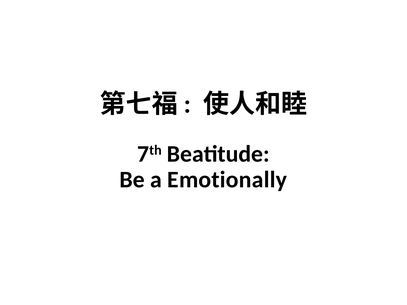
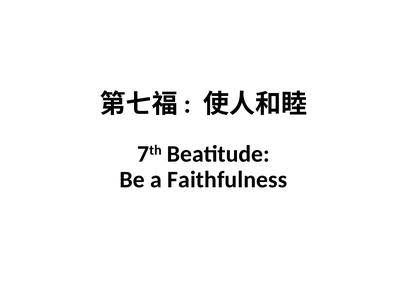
Emotionally: Emotionally -> Faithfulness
